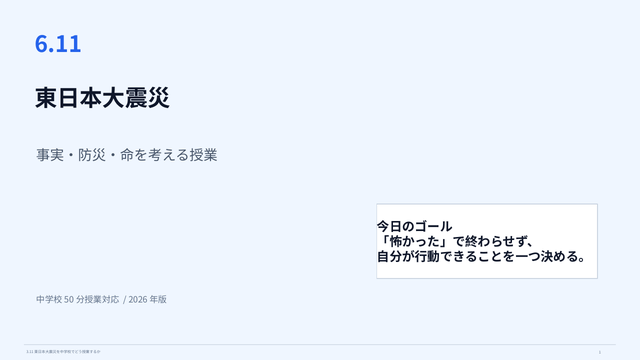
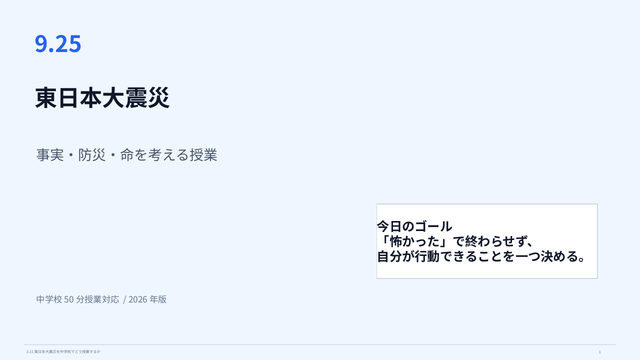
6.11: 6.11 -> 9.25
